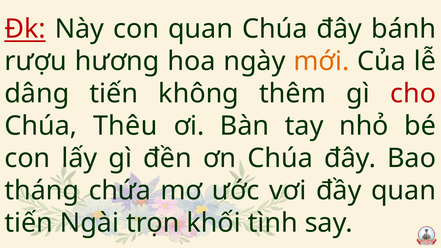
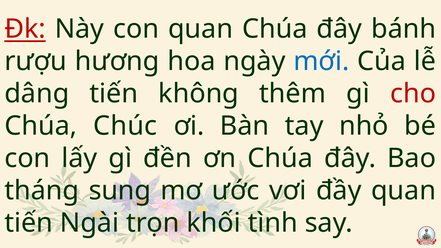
mới colour: orange -> blue
Thêu: Thêu -> Chúc
chứa: chứa -> sung
